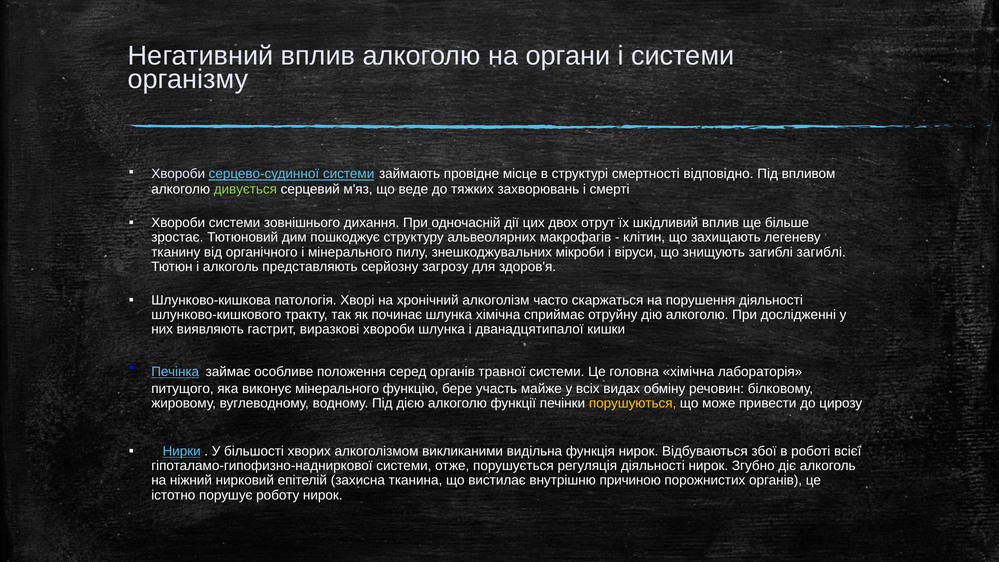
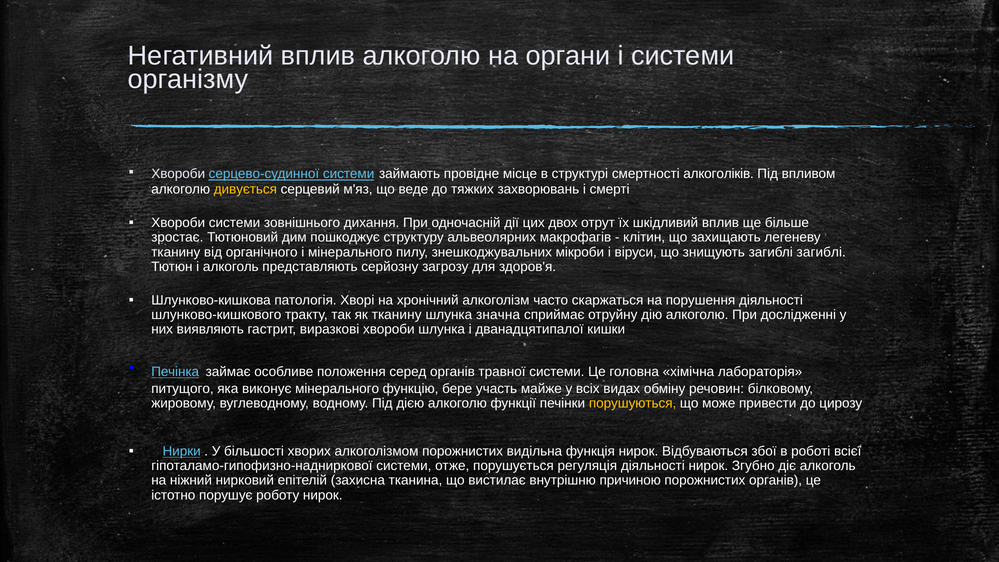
відповідно: відповідно -> алкоголіків
дивується colour: light green -> yellow
як починає: починає -> тканину
шлунка хімічна: хімічна -> значна
алкоголізмом викликаними: викликаними -> порожнистих
